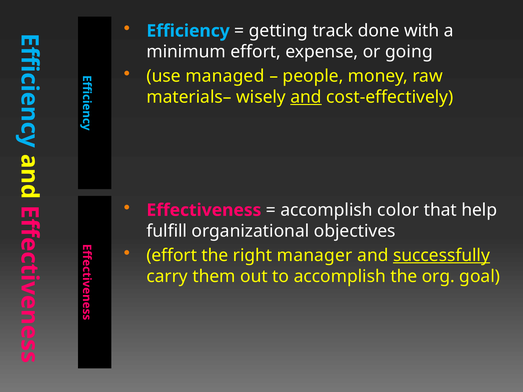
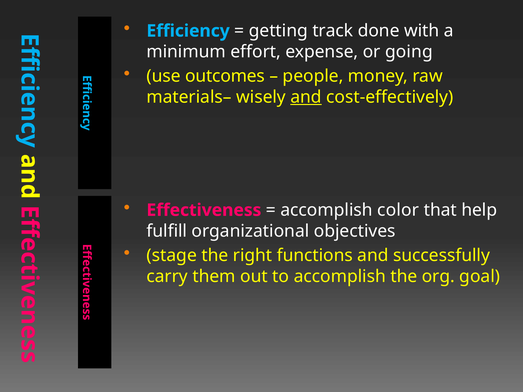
managed: managed -> outcomes
effort at (172, 256): effort -> stage
manager: manager -> functions
successfully underline: present -> none
